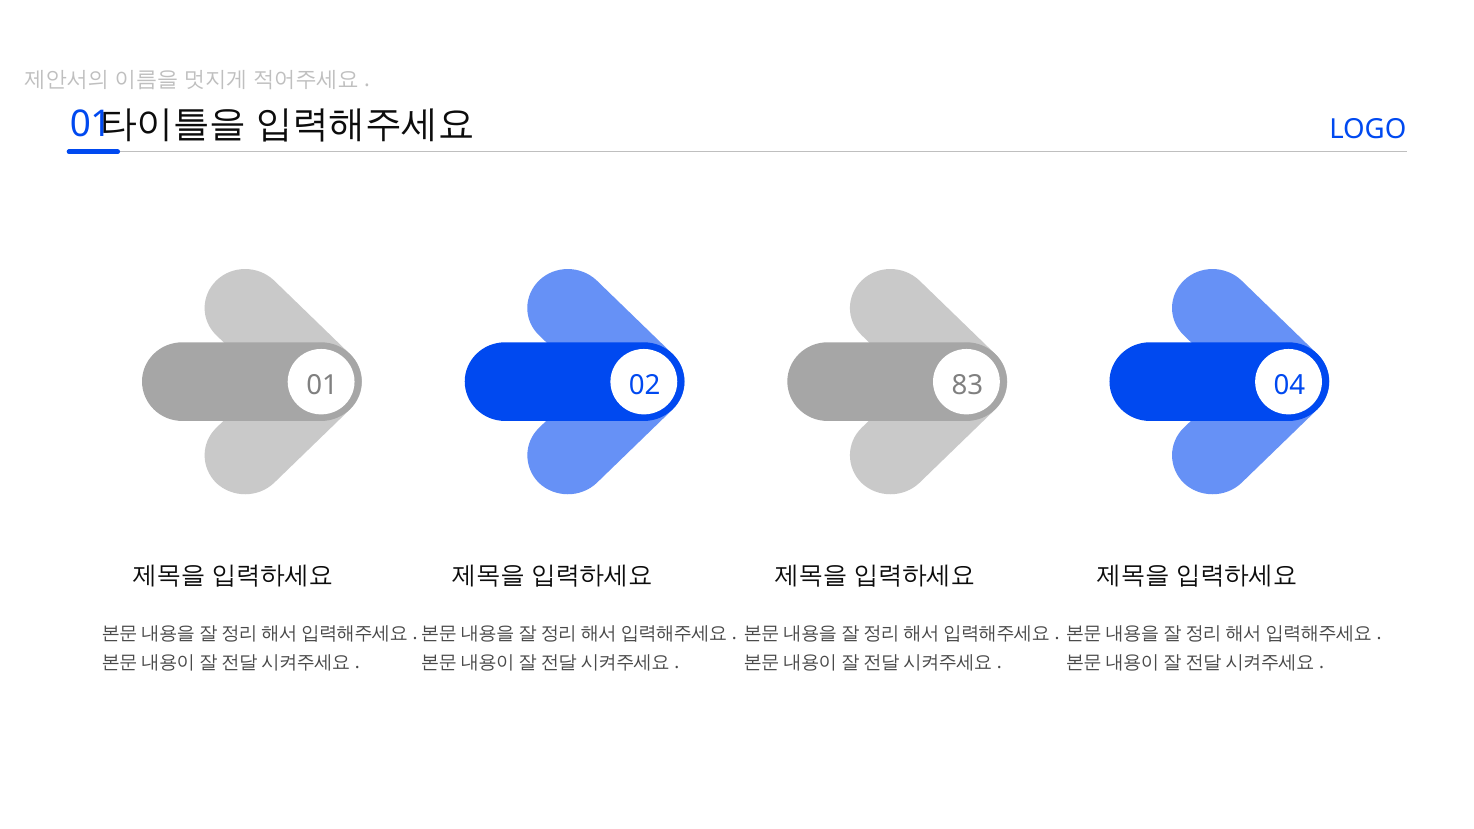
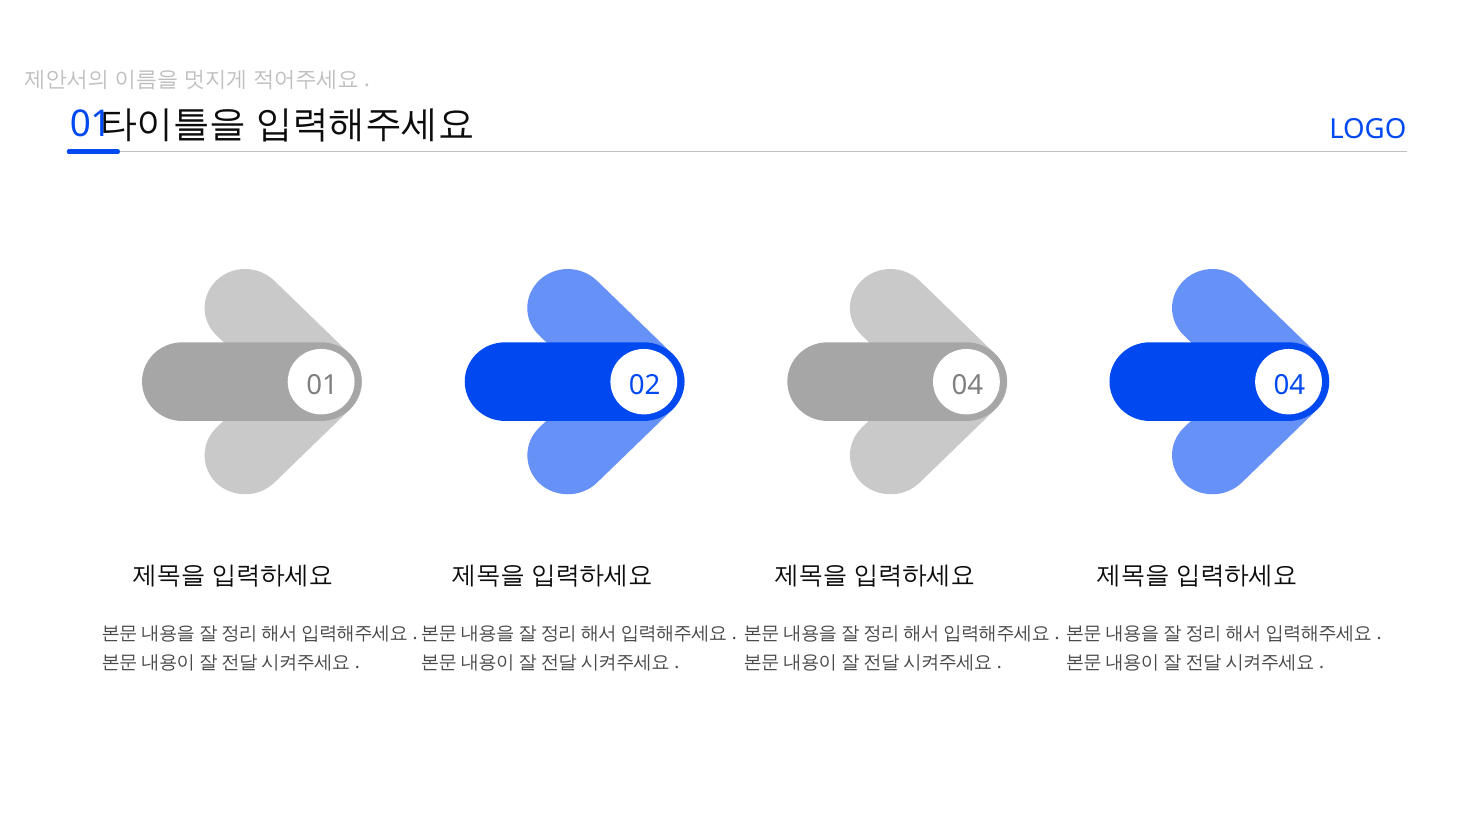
02 83: 83 -> 04
